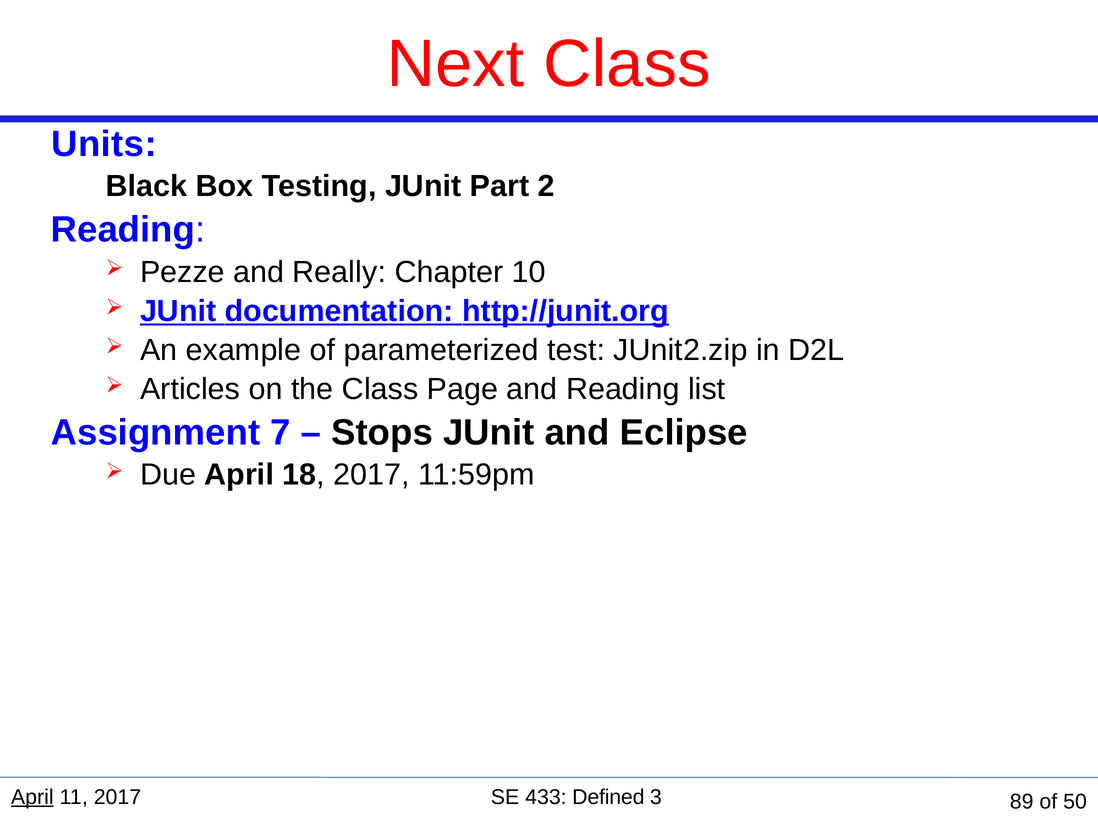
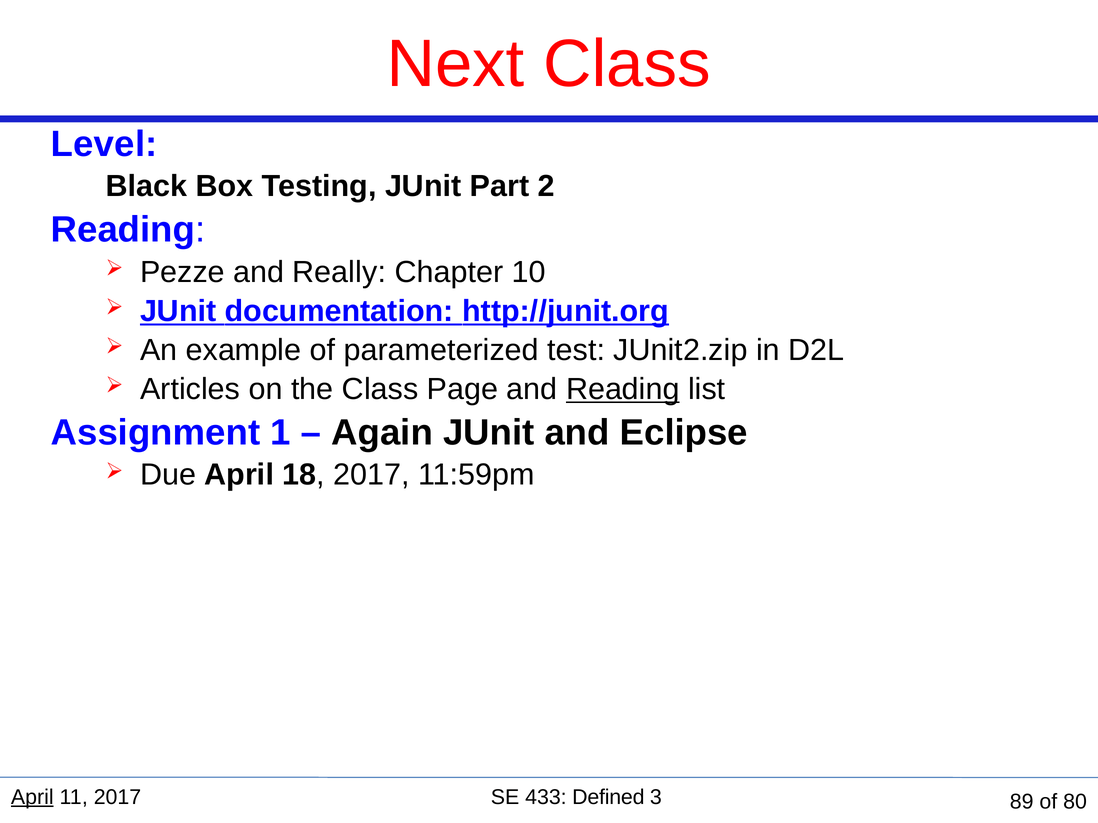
Units: Units -> Level
Reading at (623, 389) underline: none -> present
7: 7 -> 1
Stops: Stops -> Again
50: 50 -> 80
